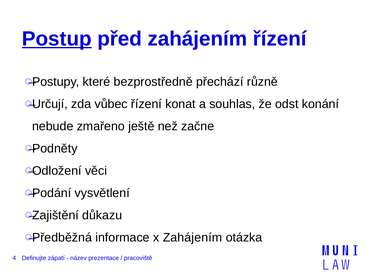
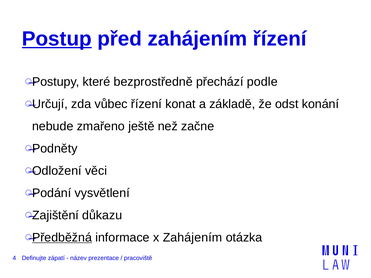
různě: různě -> podle
souhlas: souhlas -> základě
Předběžná underline: none -> present
